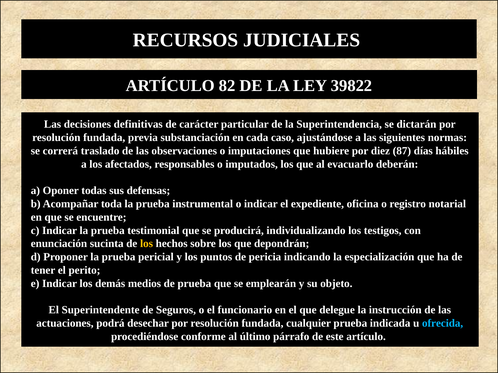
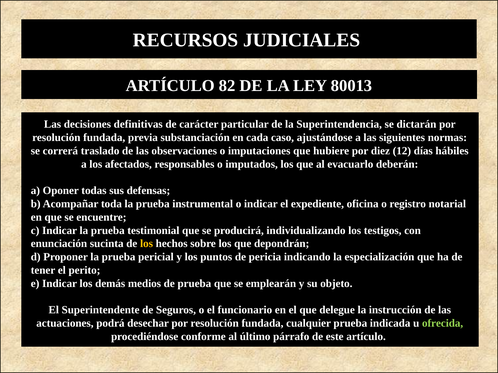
39822: 39822 -> 80013
87: 87 -> 12
ofrecida colour: light blue -> light green
